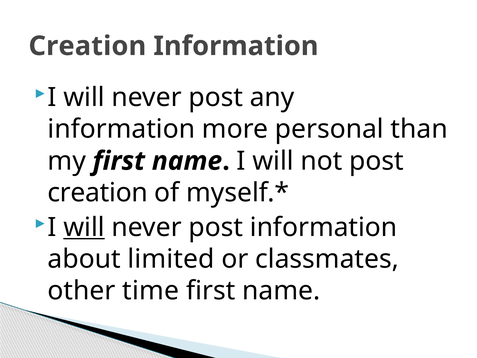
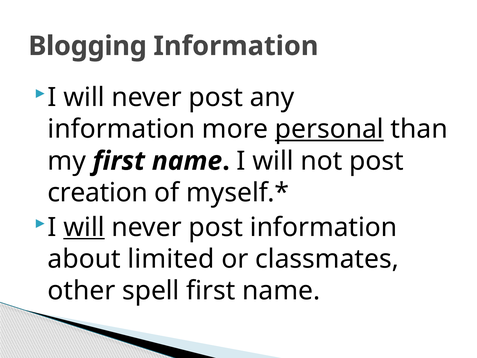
Creation at (87, 46): Creation -> Blogging
personal underline: none -> present
time: time -> spell
